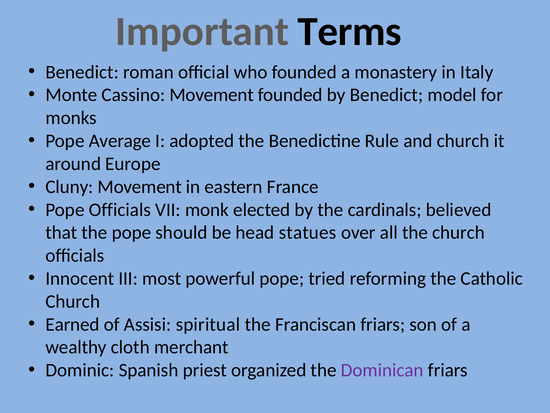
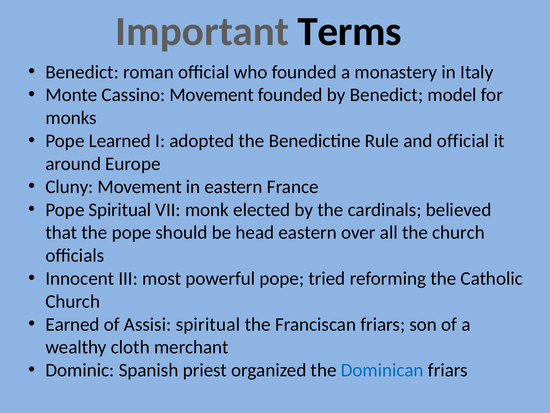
Average: Average -> Learned
and church: church -> official
Pope Officials: Officials -> Spiritual
head statues: statues -> eastern
Dominican colour: purple -> blue
